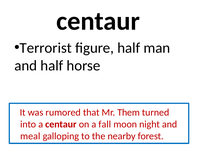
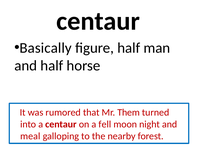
Terrorist: Terrorist -> Basically
fall: fall -> fell
